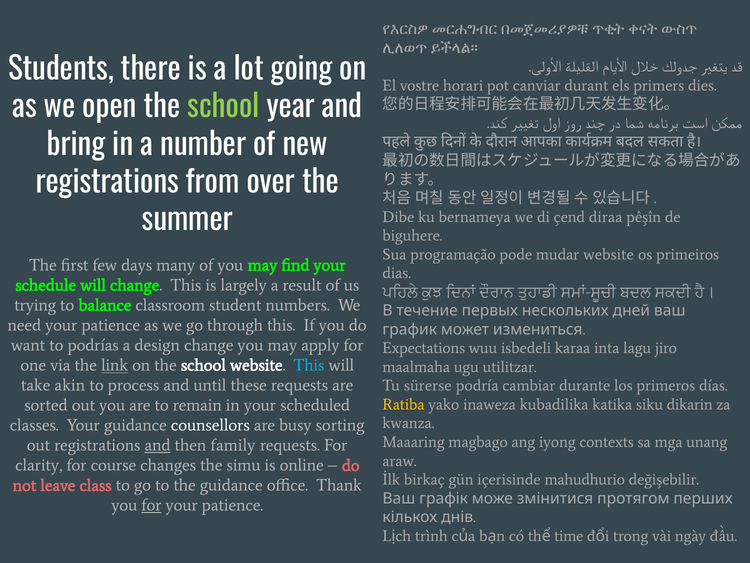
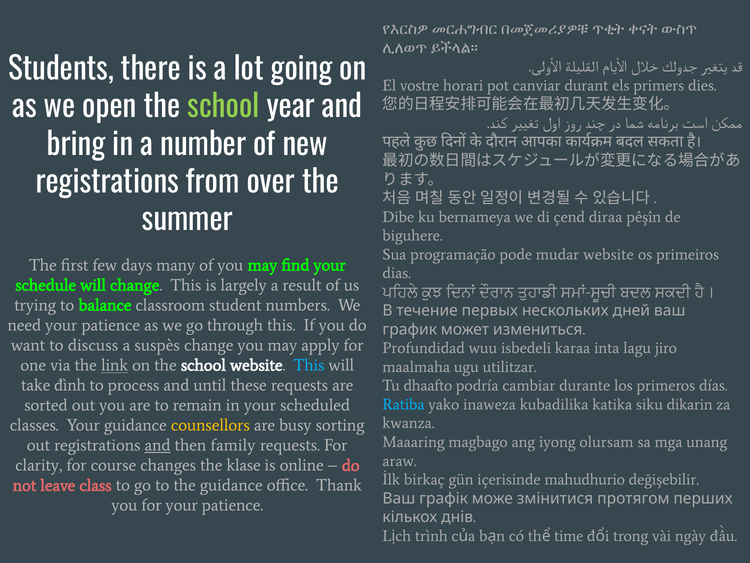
podrías: podrías -> discuss
design: design -> suspès
Expectations: Expectations -> Profundidad
akin: akin -> đình
sürerse: sürerse -> dhaafto
Ratiba colour: yellow -> light blue
counsellors colour: white -> yellow
contexts: contexts -> olursam
simu: simu -> klase
for at (152, 505) underline: present -> none
